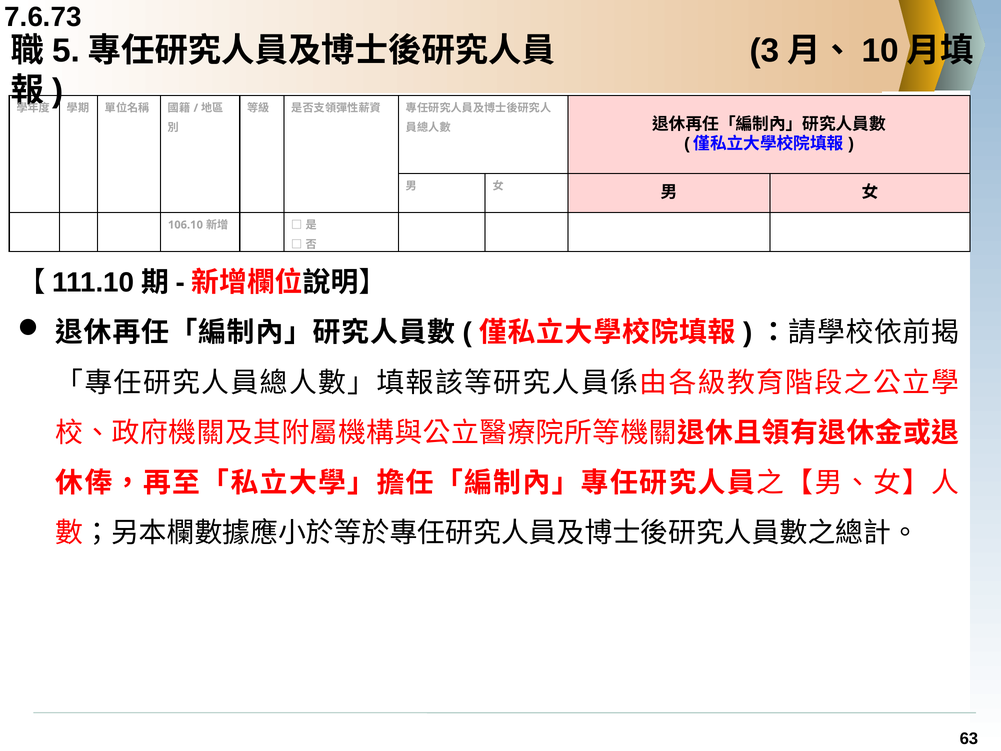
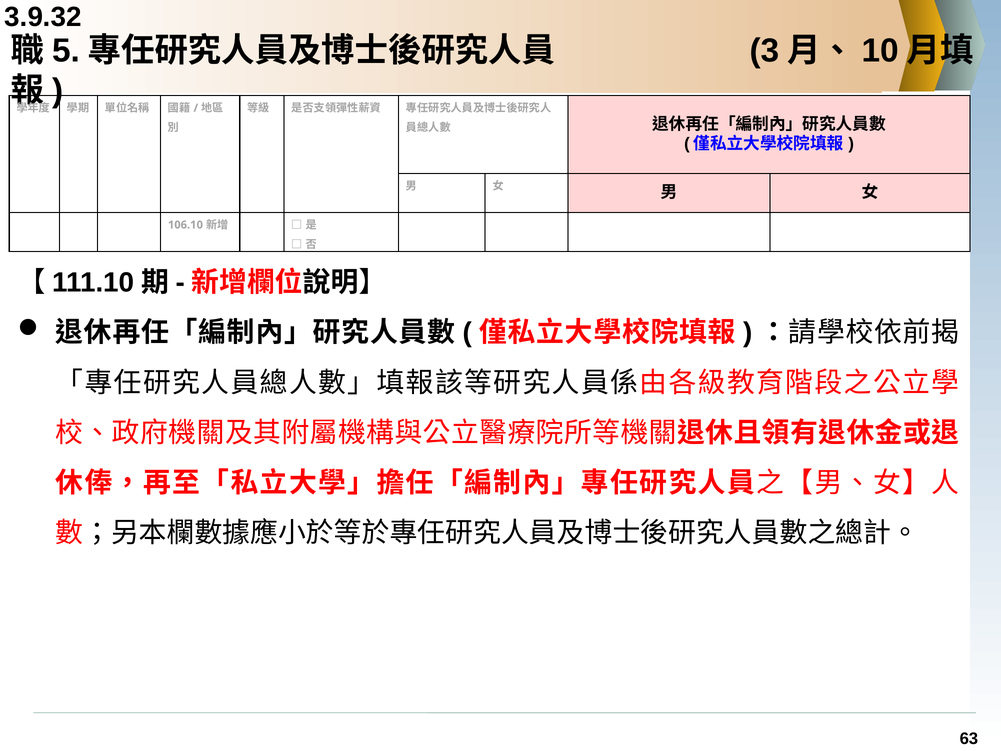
7.6.73: 7.6.73 -> 3.9.32
